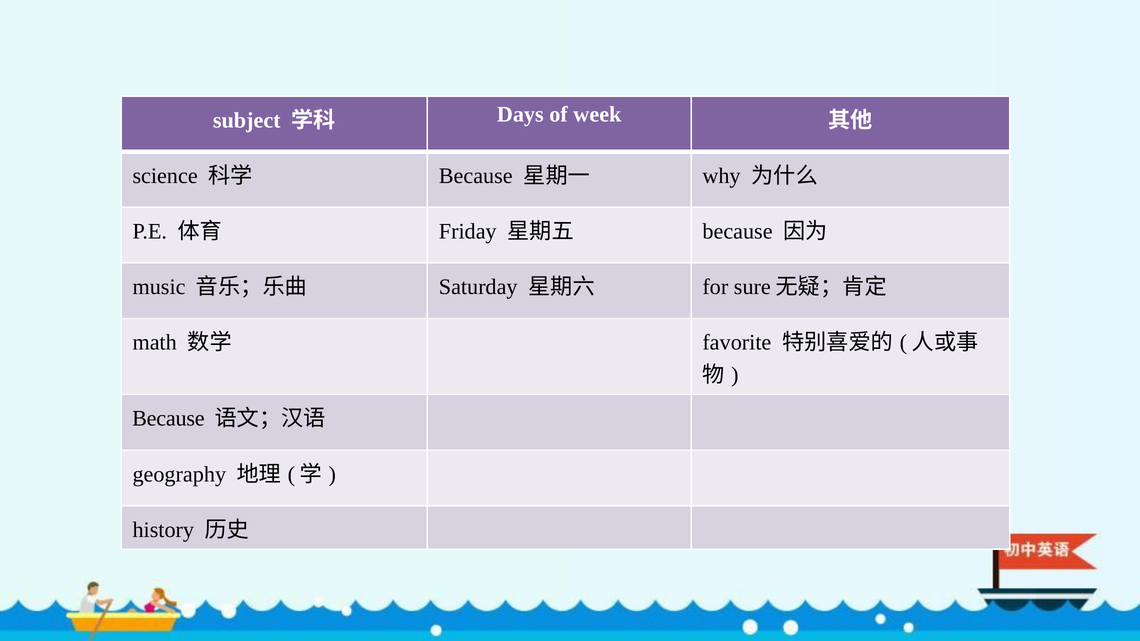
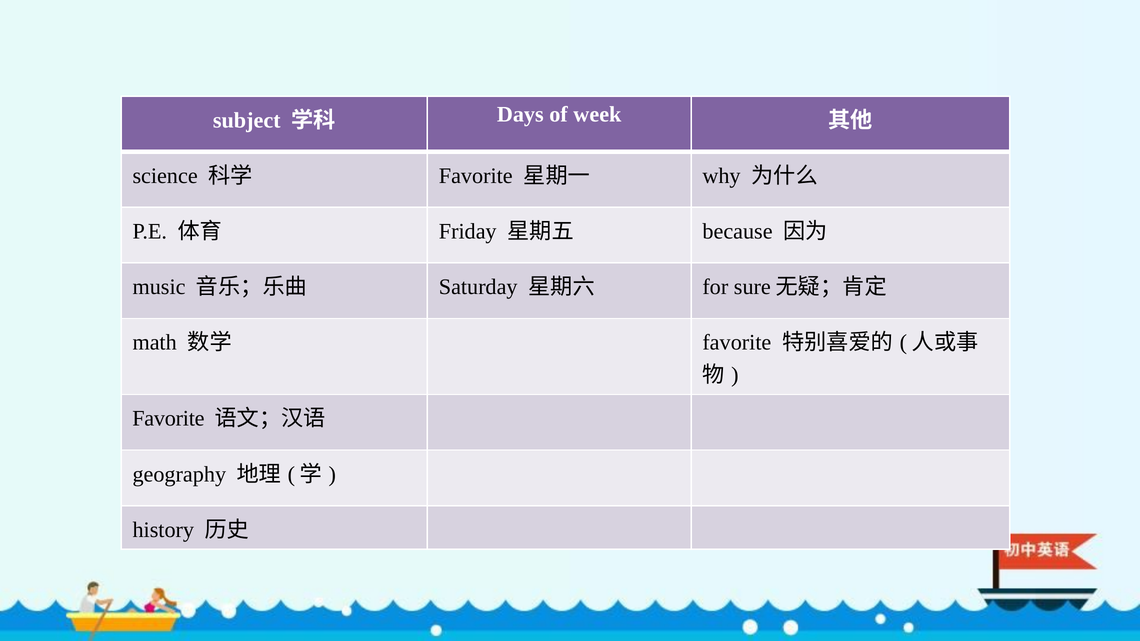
Because at (476, 176): Because -> Favorite
Because at (168, 419): Because -> Favorite
